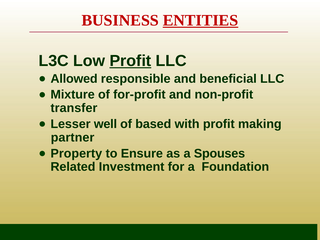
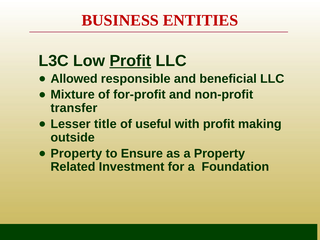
ENTITIES underline: present -> none
well: well -> title
based: based -> useful
partner: partner -> outside
a Spouses: Spouses -> Property
